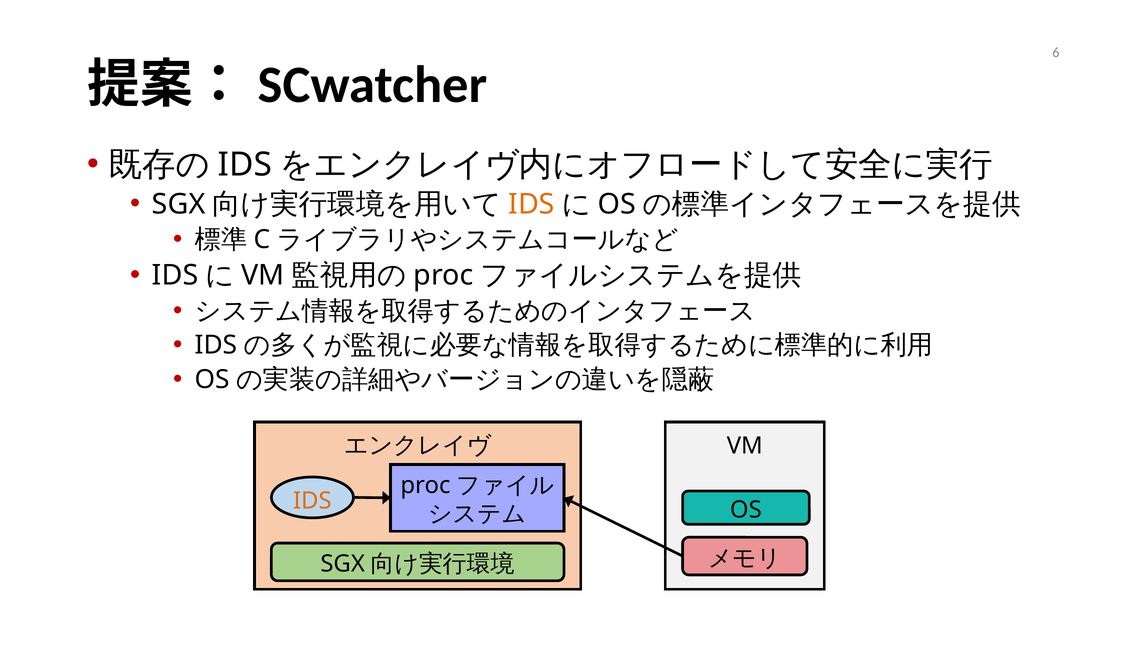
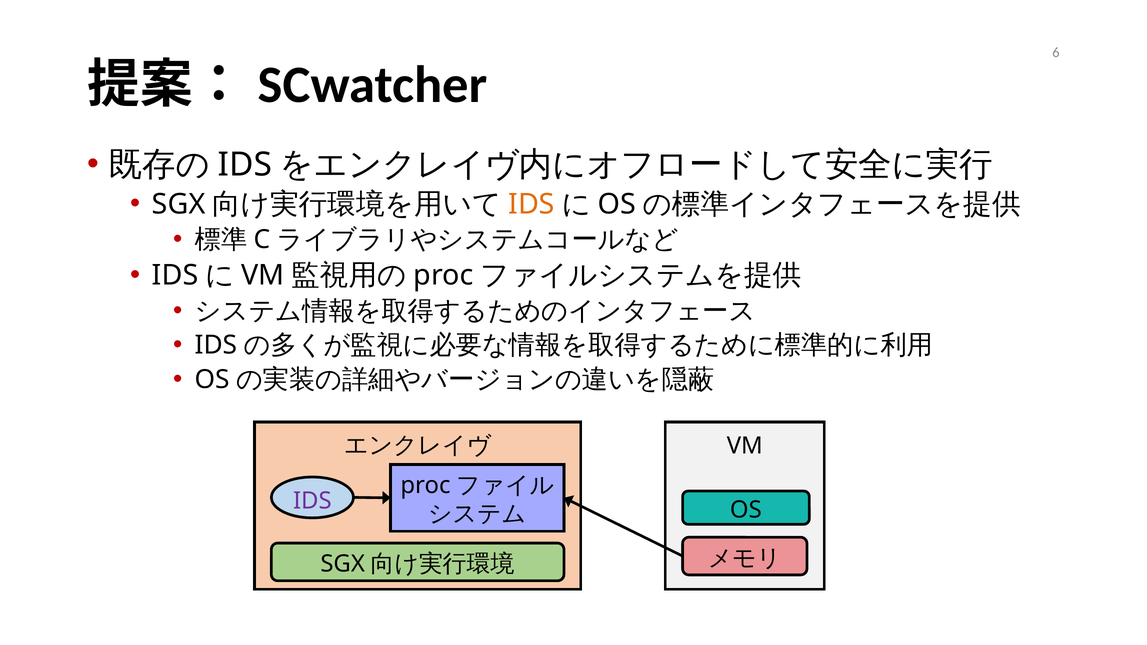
IDS at (312, 501) colour: orange -> purple
